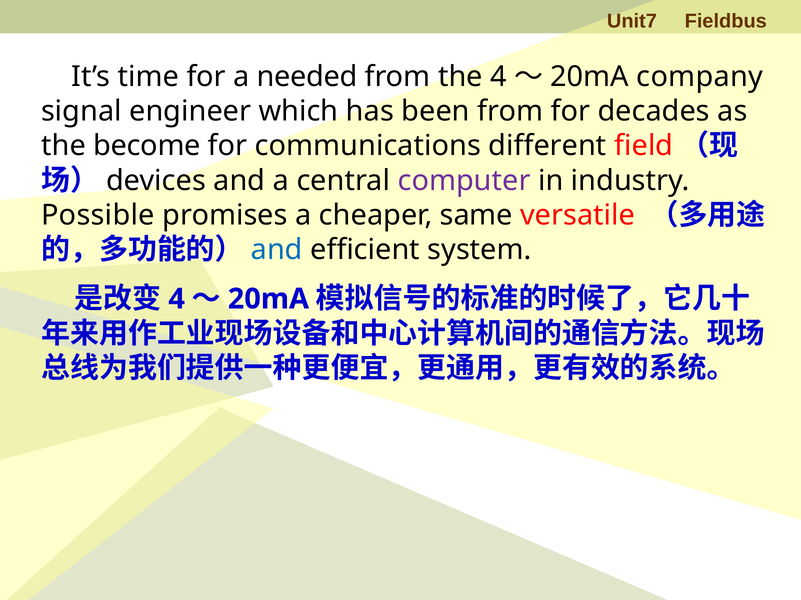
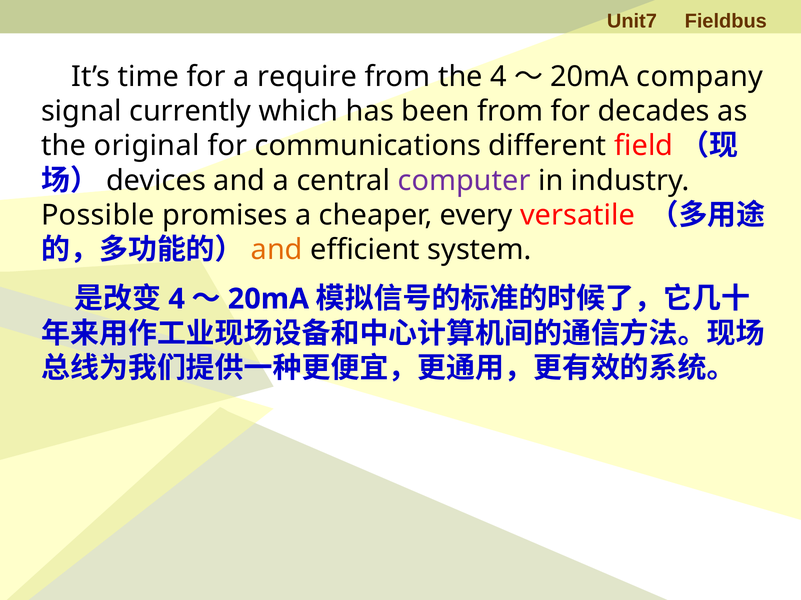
needed: needed -> require
engineer: engineer -> currently
become: become -> original
same: same -> every
and at (277, 250) colour: blue -> orange
